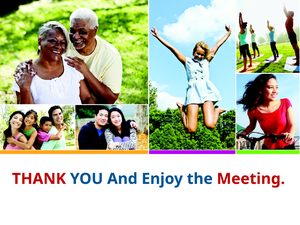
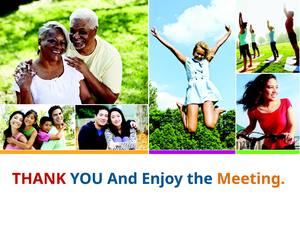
Meeting colour: red -> orange
